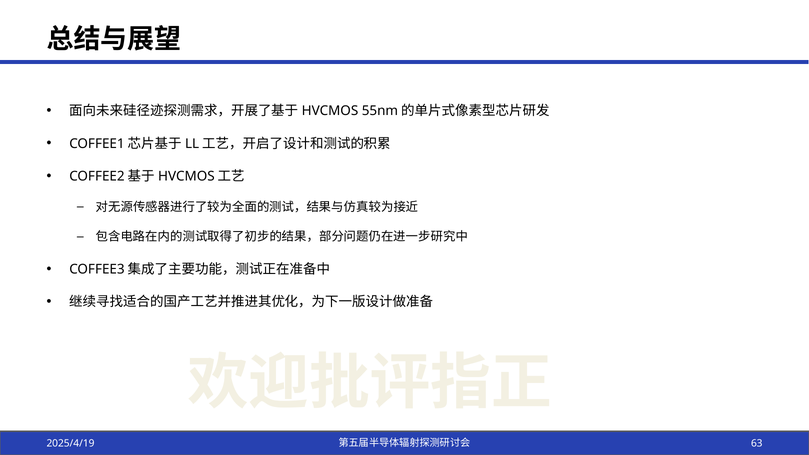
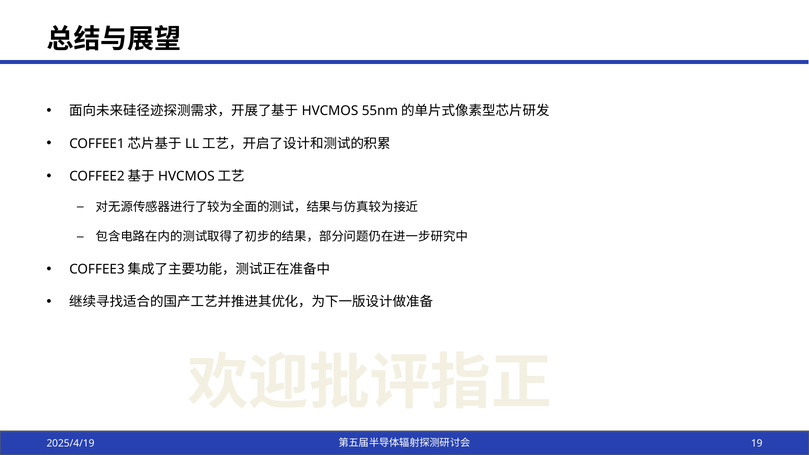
63: 63 -> 19
